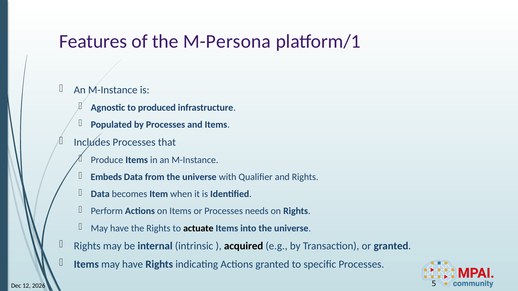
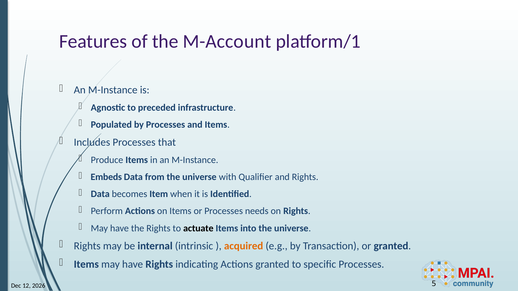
M-Persona: M-Persona -> M-Account
produced: produced -> preceded
acquired colour: black -> orange
